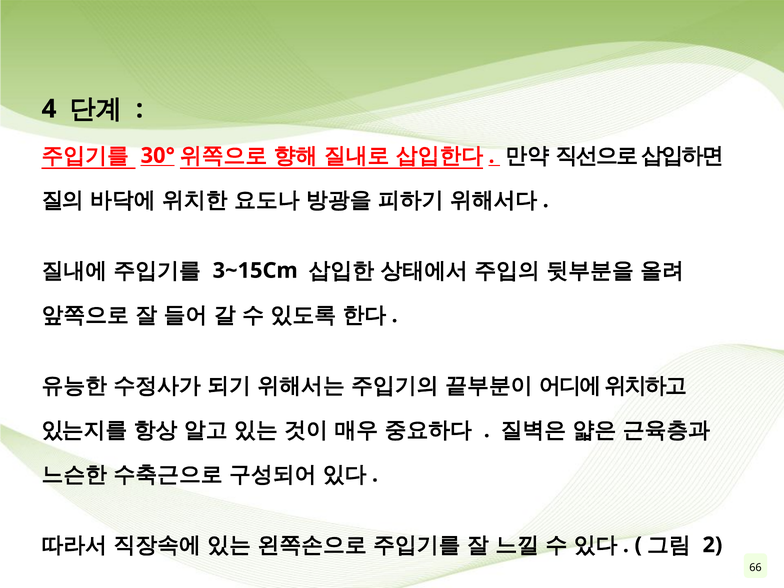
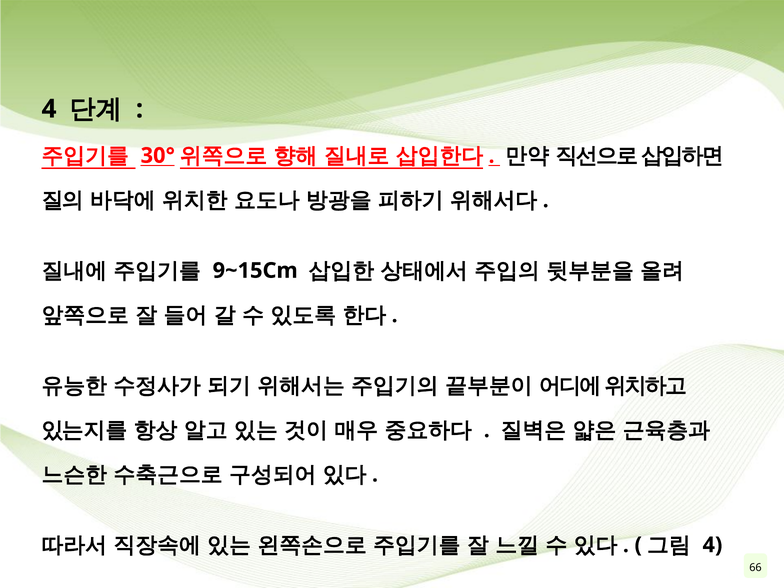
3~15Cm: 3~15Cm -> 9~15Cm
2 at (712, 545): 2 -> 4
